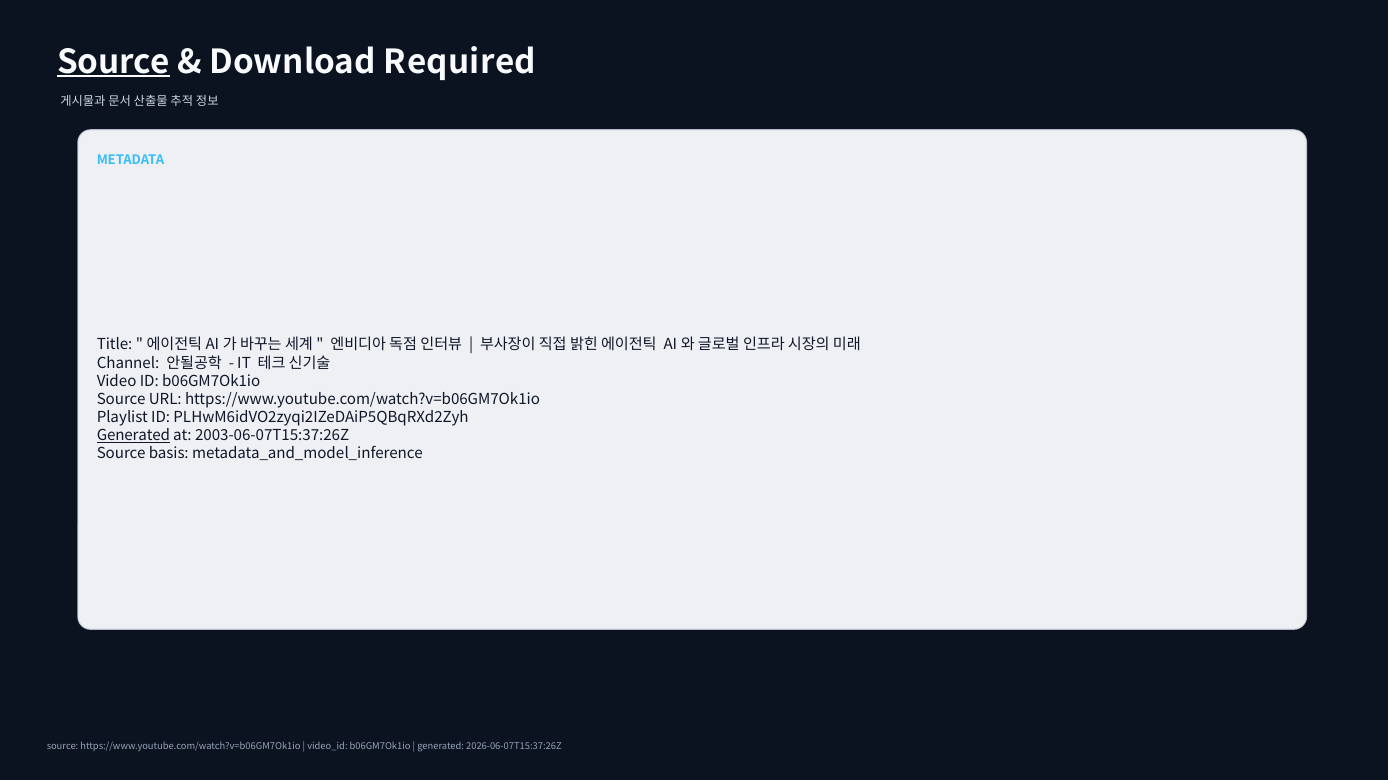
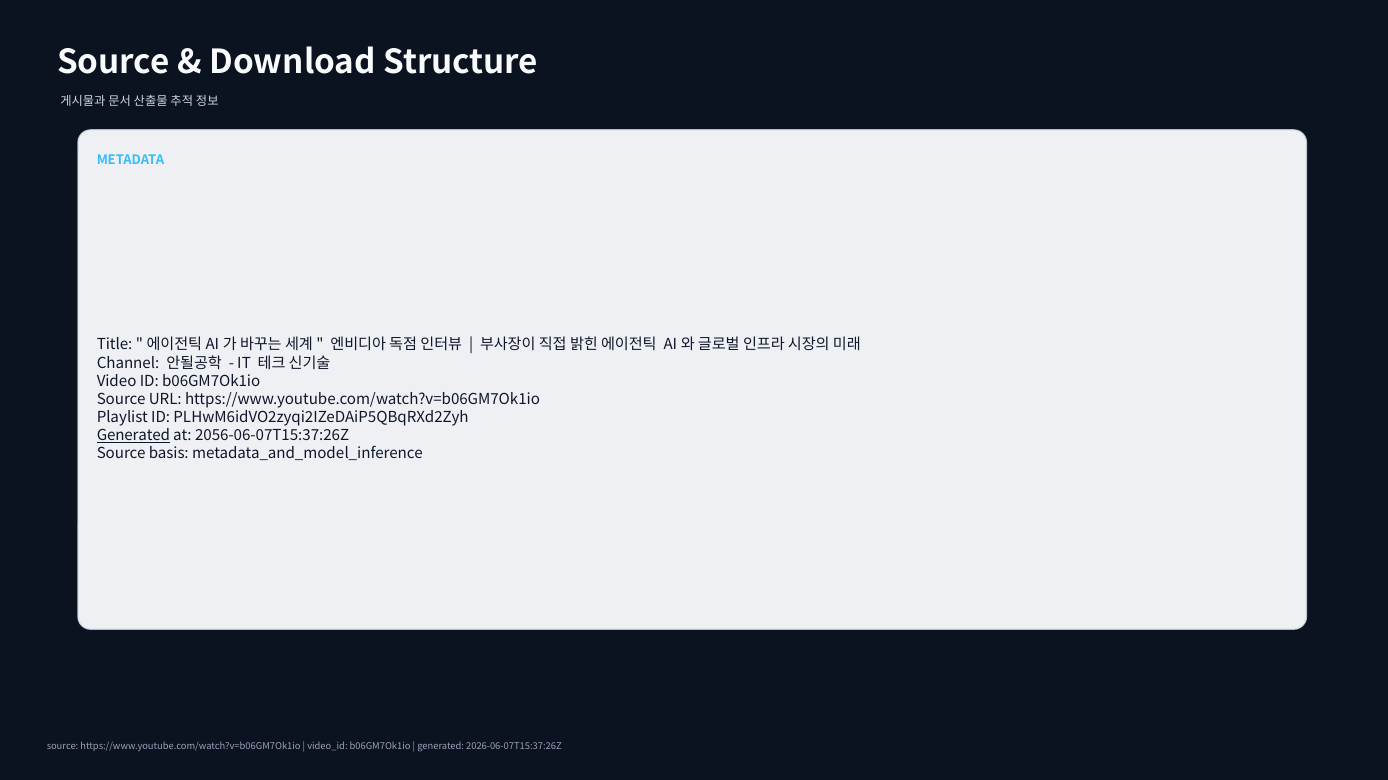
Source at (114, 62) underline: present -> none
Required: Required -> Structure
2003-06-07T15:37:26Z: 2003-06-07T15:37:26Z -> 2056-06-07T15:37:26Z
